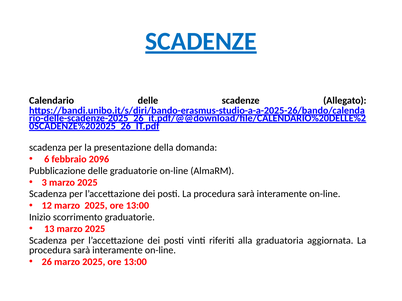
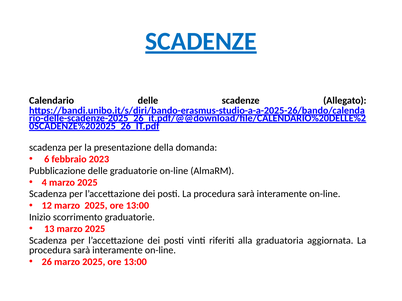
2096: 2096 -> 2023
3: 3 -> 4
